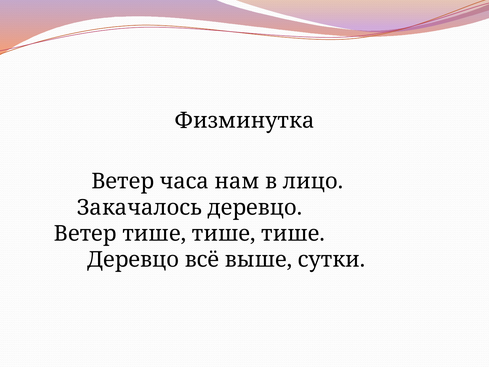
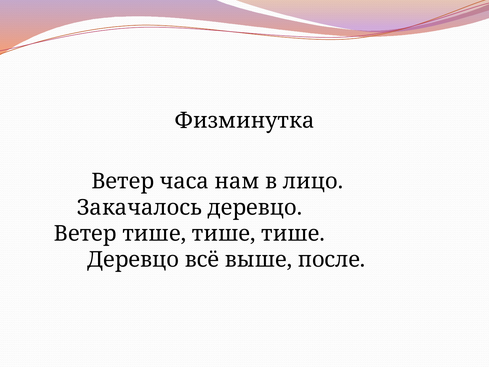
сутки: сутки -> после
